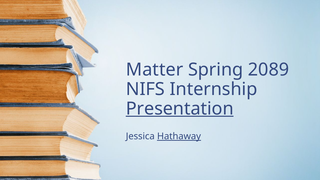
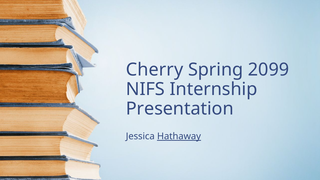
Matter: Matter -> Cherry
2089: 2089 -> 2099
Presentation underline: present -> none
